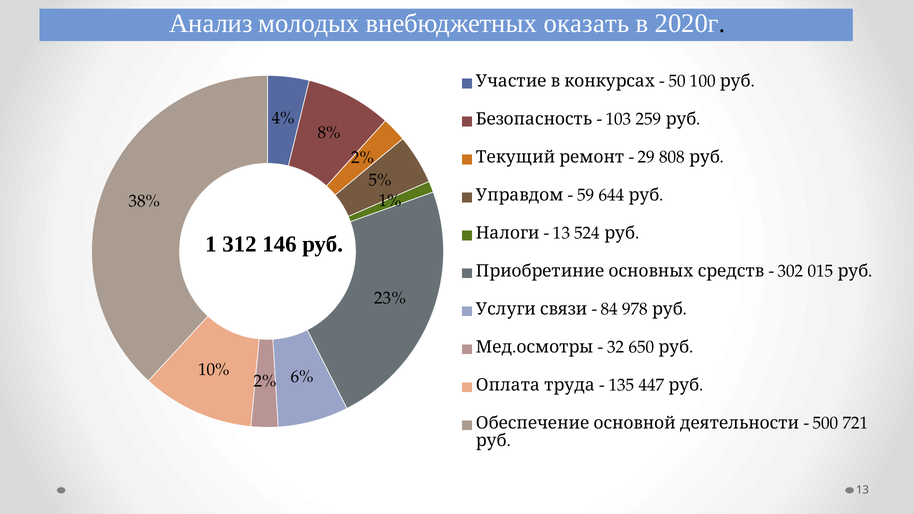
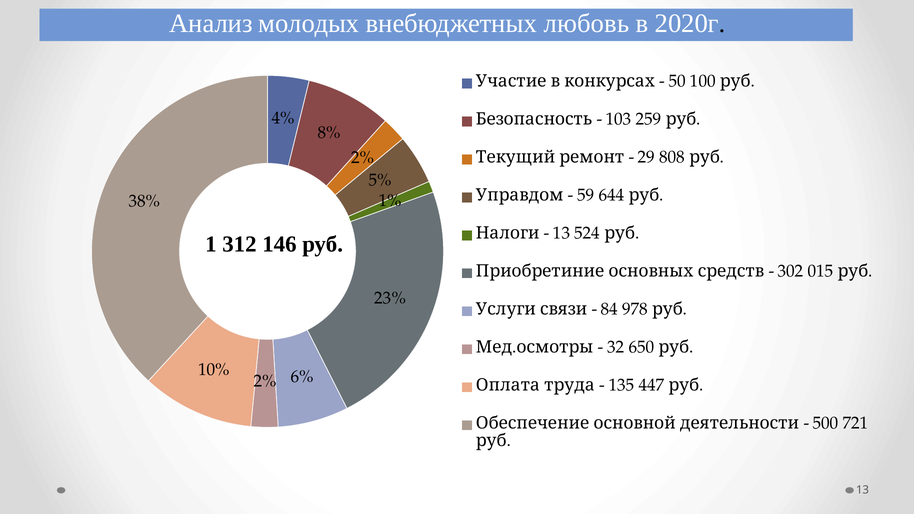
оказать: оказать -> любовь
